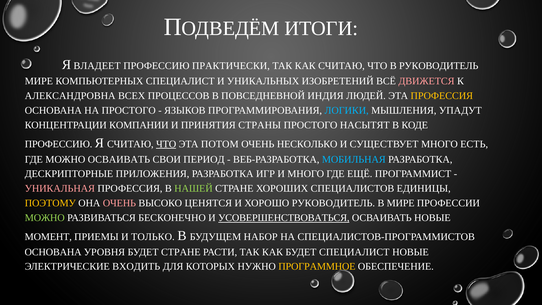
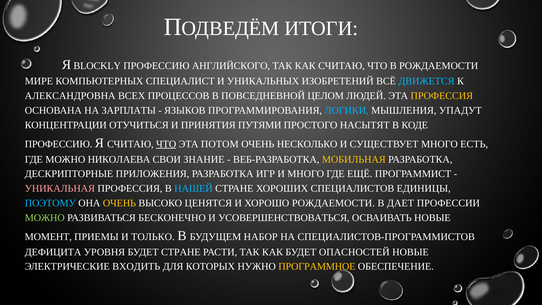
ВЛАДЕЕТ: ВЛАДЕЕТ -> BLOCKLY
ПРАКТИЧЕСКИ: ПРАКТИЧЕСКИ -> АНГЛИЙСКОГО
В РУКОВОДИТЕЛЬ: РУКОВОДИТЕЛЬ -> РОЖДАЕМОСТИ
ДВИЖЕТСЯ colour: pink -> light blue
ИНДИЯ: ИНДИЯ -> ЦЕЛОМ
НА ПРОСТОГО: ПРОСТОГО -> ЗАРПЛАТЫ
КОМПАНИИ: КОМПАНИИ -> ОТУЧИТЬСЯ
СТРАНЫ: СТРАНЫ -> ПУТЯМИ
МОЖНО ОСВАИВАТЬ: ОСВАИВАТЬ -> НИКОЛАЕВА
ПЕРИОД: ПЕРИОД -> ЗНАНИЕ
МОБИЛЬНАЯ colour: light blue -> yellow
НАШЕЙ colour: light green -> light blue
ПОЭТОМУ colour: yellow -> light blue
ОЧЕНЬ at (119, 203) colour: pink -> yellow
ХОРОШО РУКОВОДИТЕЛЬ: РУКОВОДИТЕЛЬ -> РОЖДАЕМОСТИ
В МИРЕ: МИРЕ -> ДАЕТ
УСОВЕРШЕНСТВОВАТЬСЯ underline: present -> none
ОСНОВАНА at (53, 252): ОСНОВАНА -> ДЕФИЦИТА
БУДЕТ СПЕЦИАЛИСТ: СПЕЦИАЛИСТ -> ОПАСНОСТЕЙ
